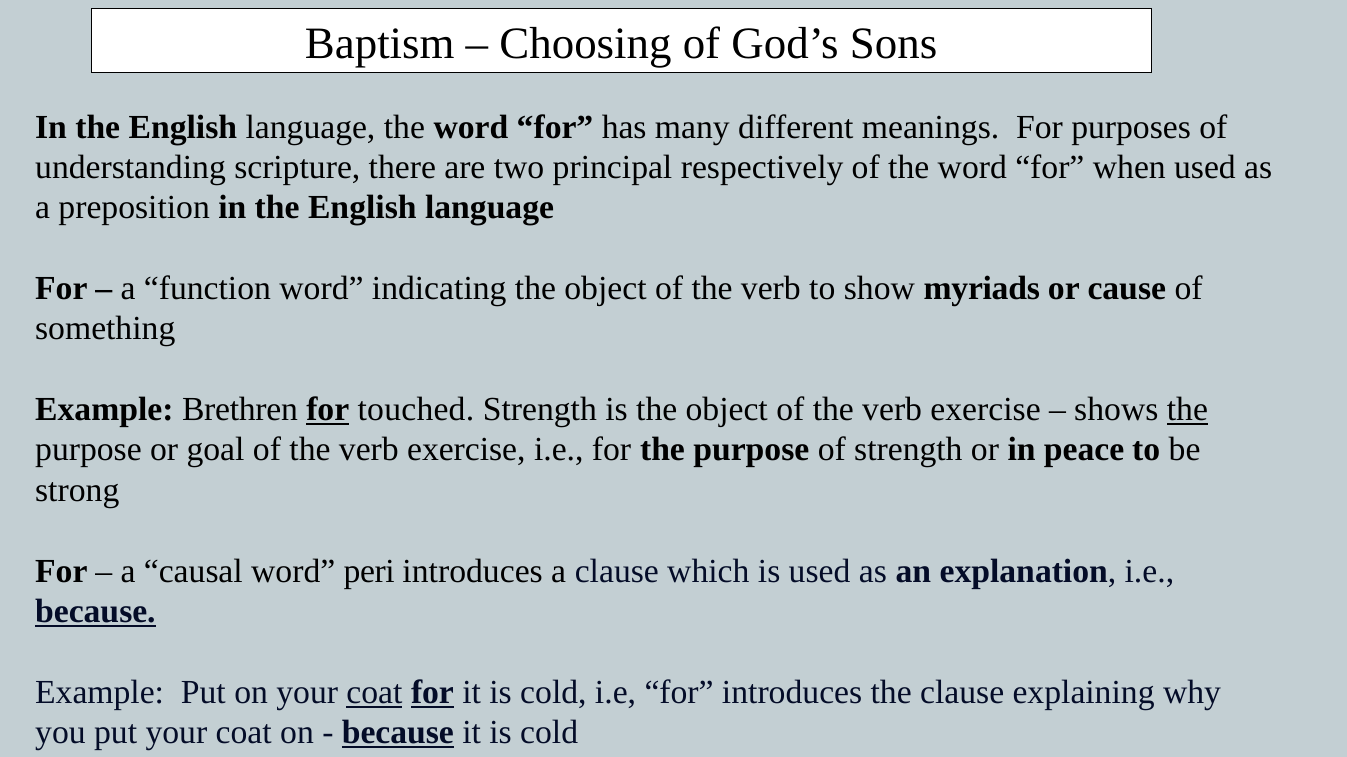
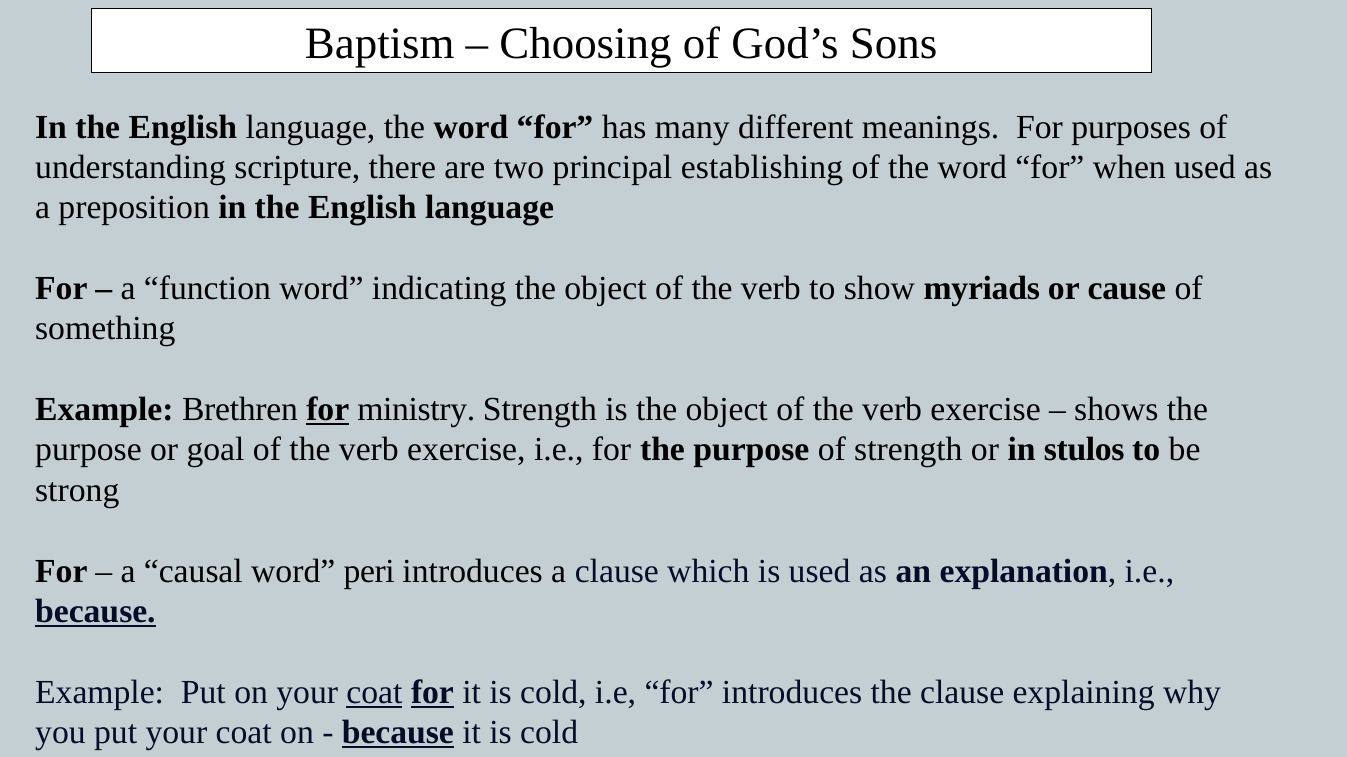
respectively: respectively -> establishing
touched: touched -> ministry
the at (1187, 410) underline: present -> none
peace: peace -> stulos
